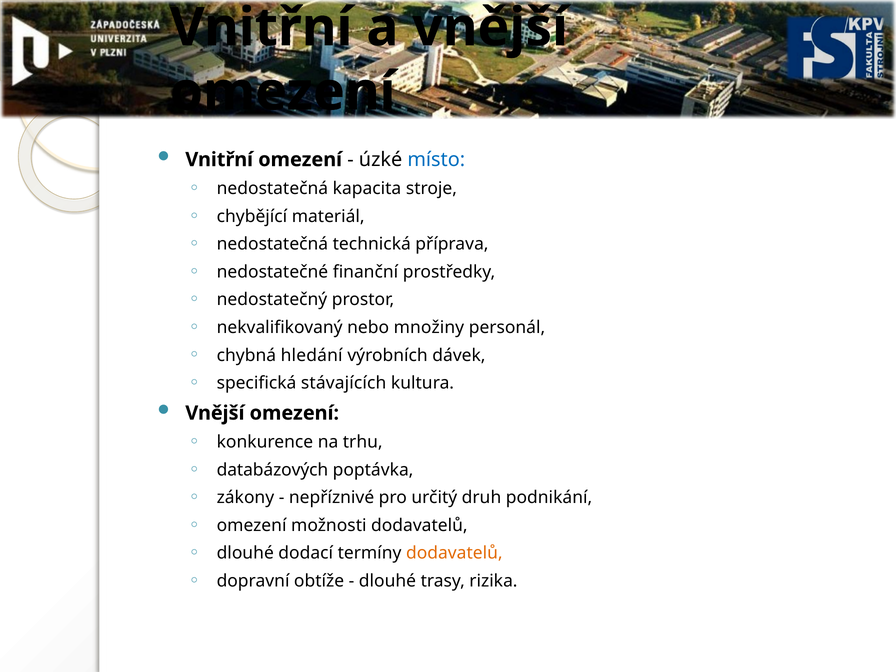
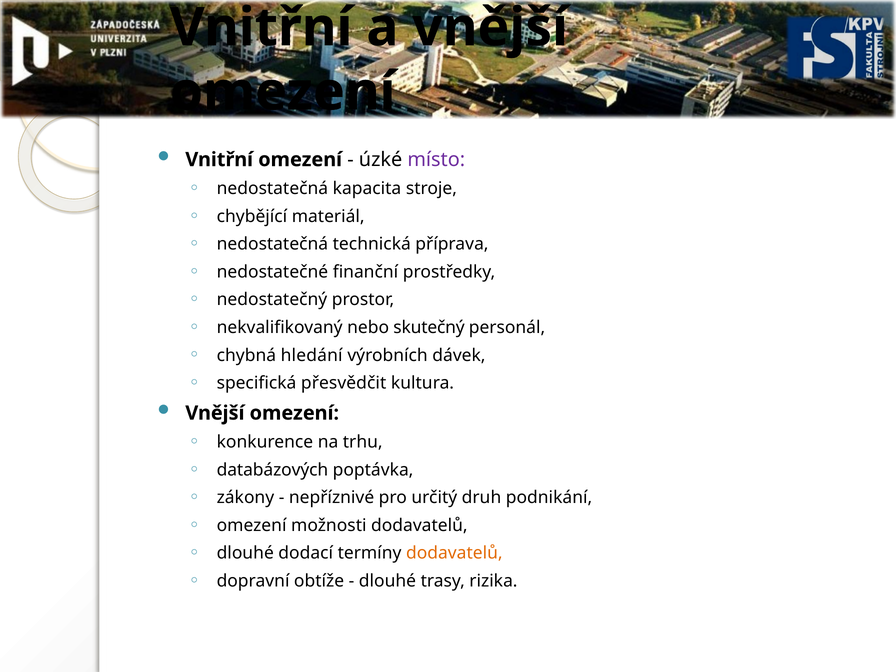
místo colour: blue -> purple
množiny: množiny -> skutečný
stávajících: stávajících -> přesvědčit
